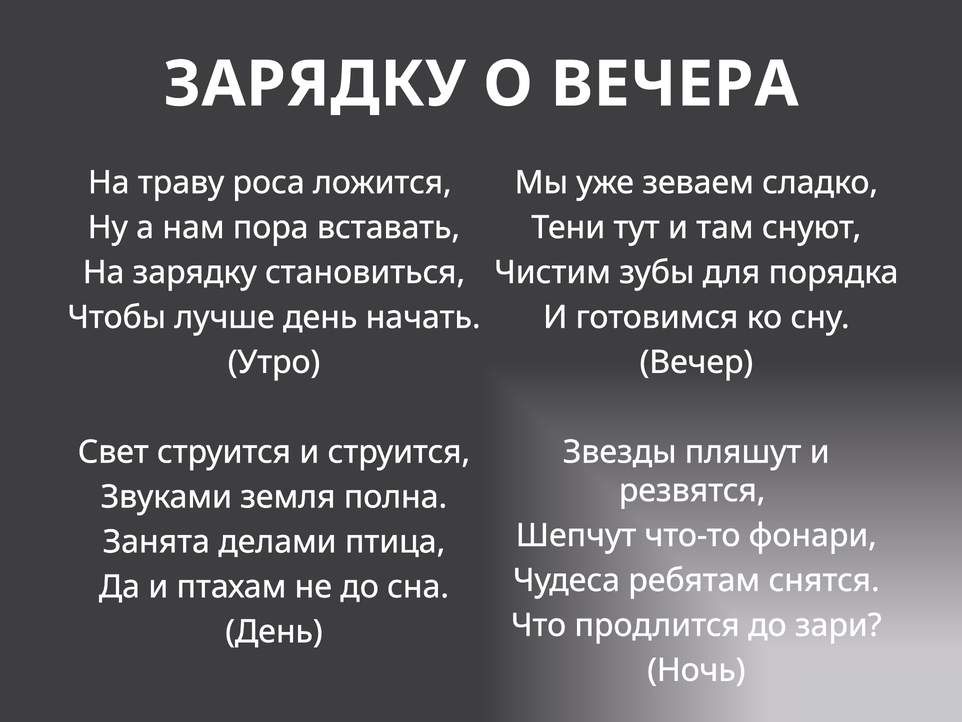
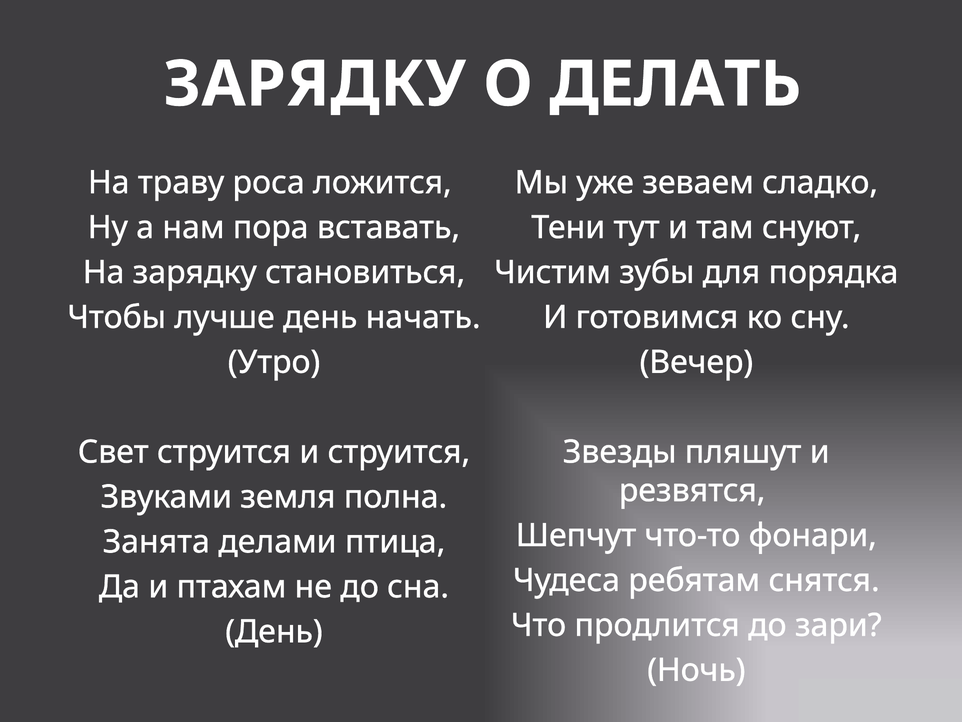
ВЕЧЕРА: ВЕЧЕРА -> ДЕЛАТЬ
